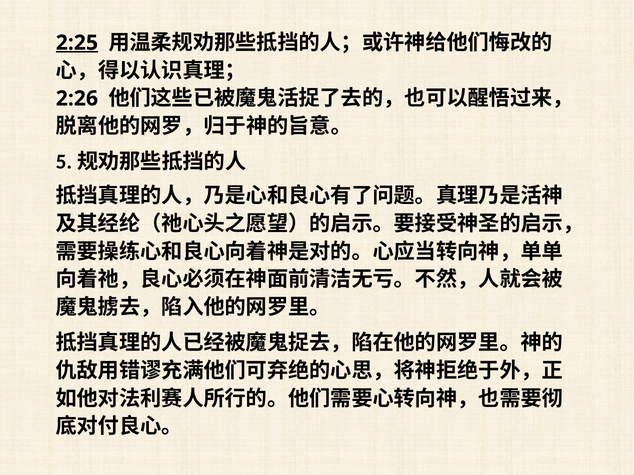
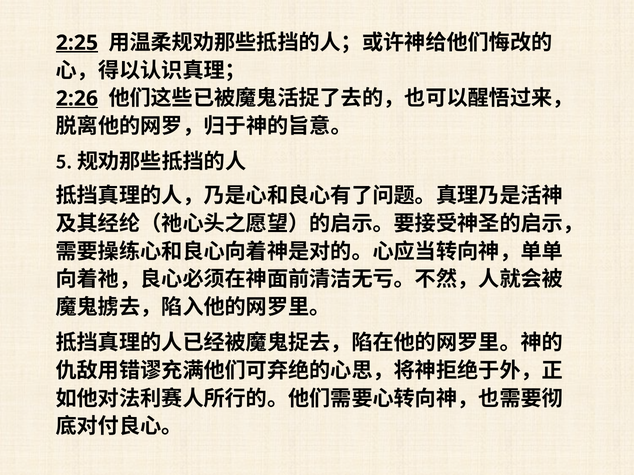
2:26 underline: none -> present
